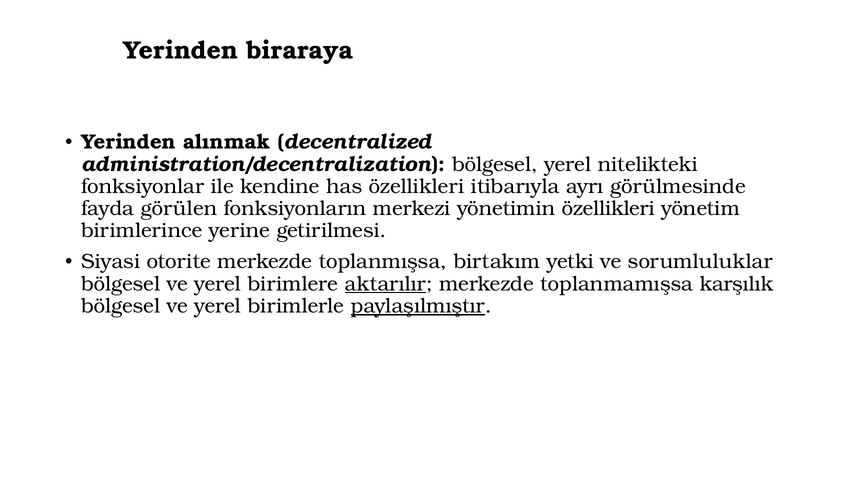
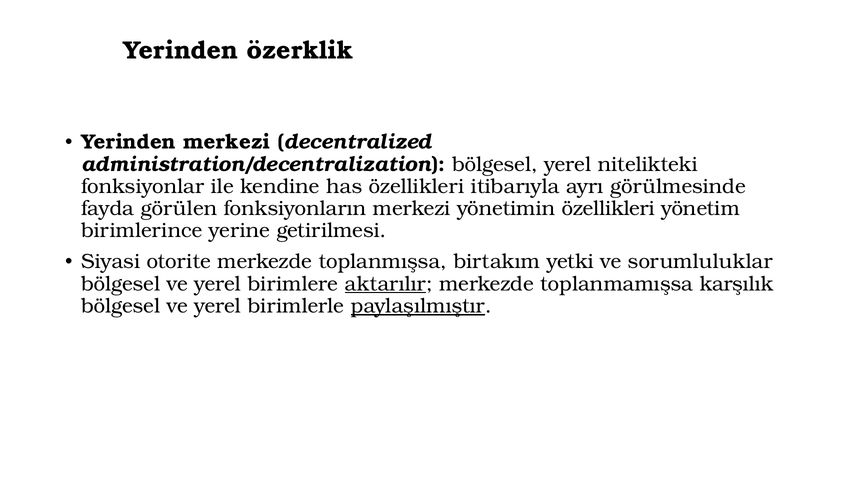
biraraya: biraraya -> özerklik
Yerinden alınmak: alınmak -> merkezi
